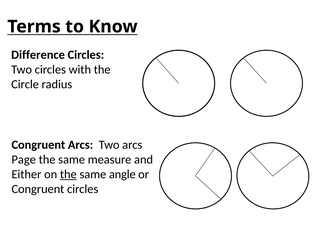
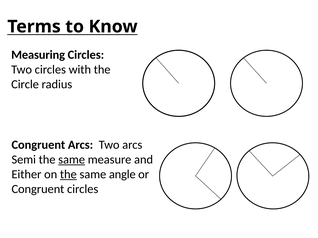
Difference: Difference -> Measuring
Page: Page -> Semi
same at (72, 160) underline: none -> present
